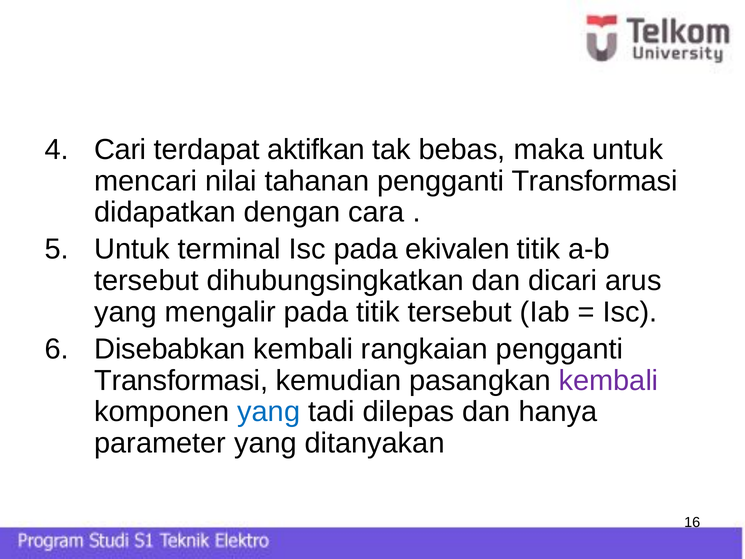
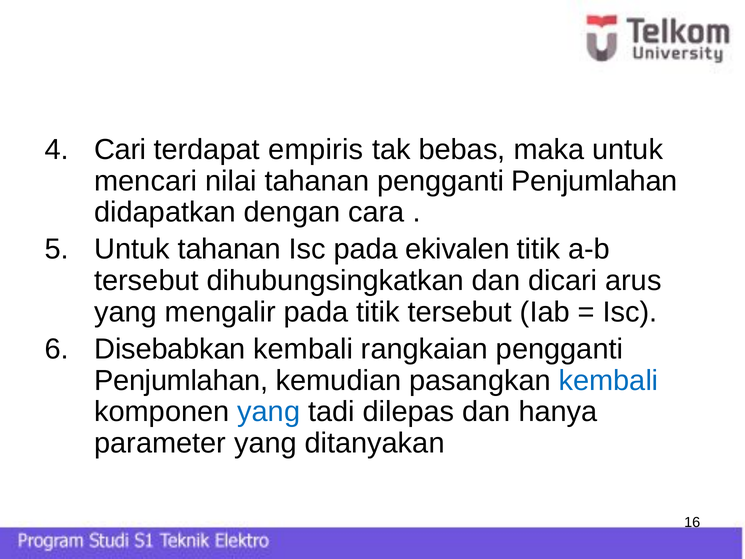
aktifkan: aktifkan -> empiris
tahanan pengganti Transformasi: Transformasi -> Penjumlahan
Untuk terminal: terminal -> tahanan
Transformasi at (181, 380): Transformasi -> Penjumlahan
kembali at (609, 380) colour: purple -> blue
